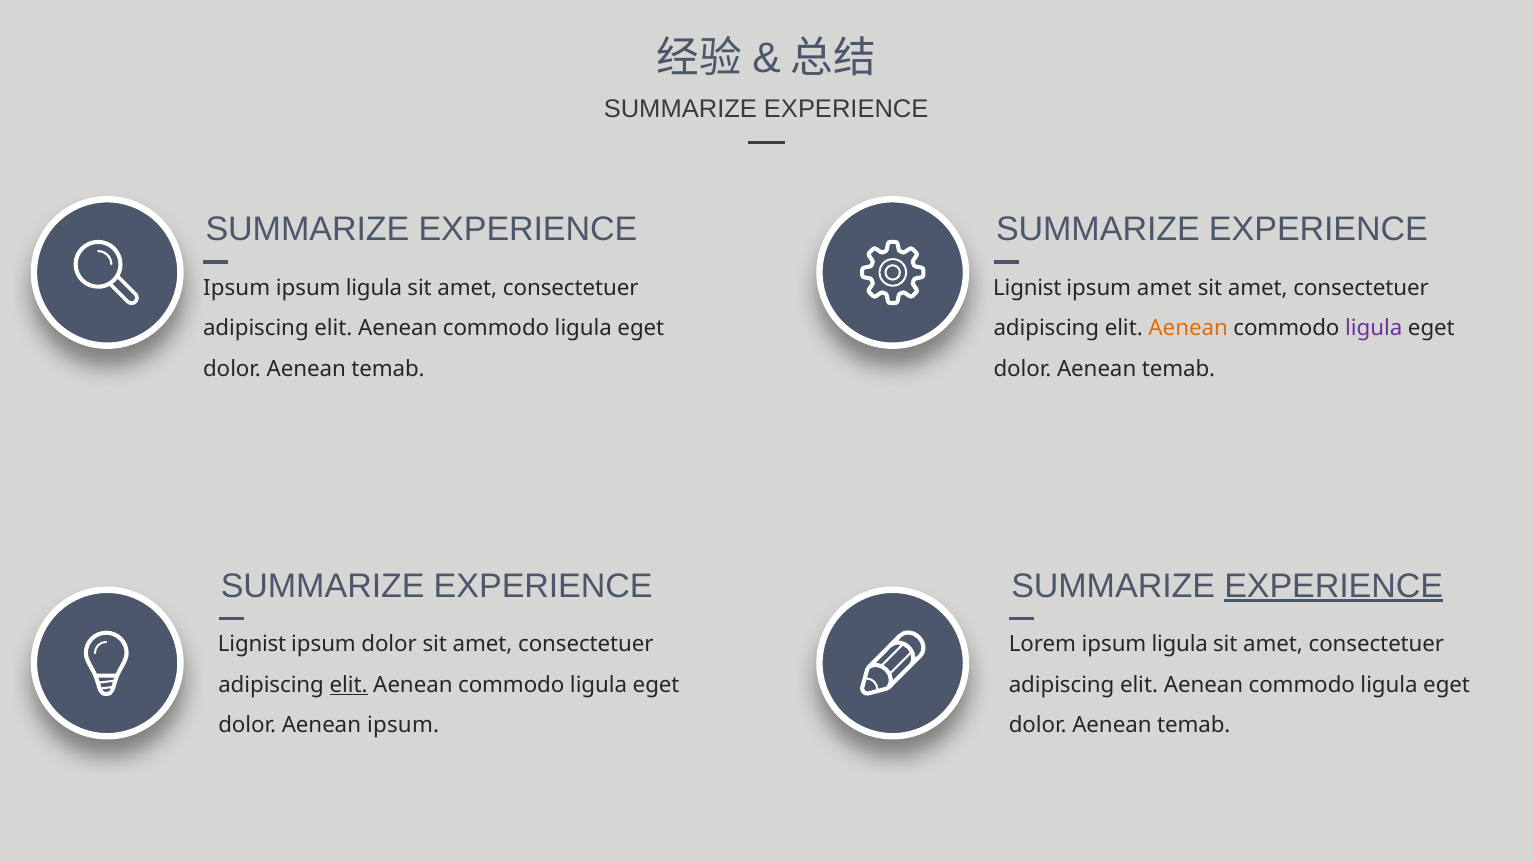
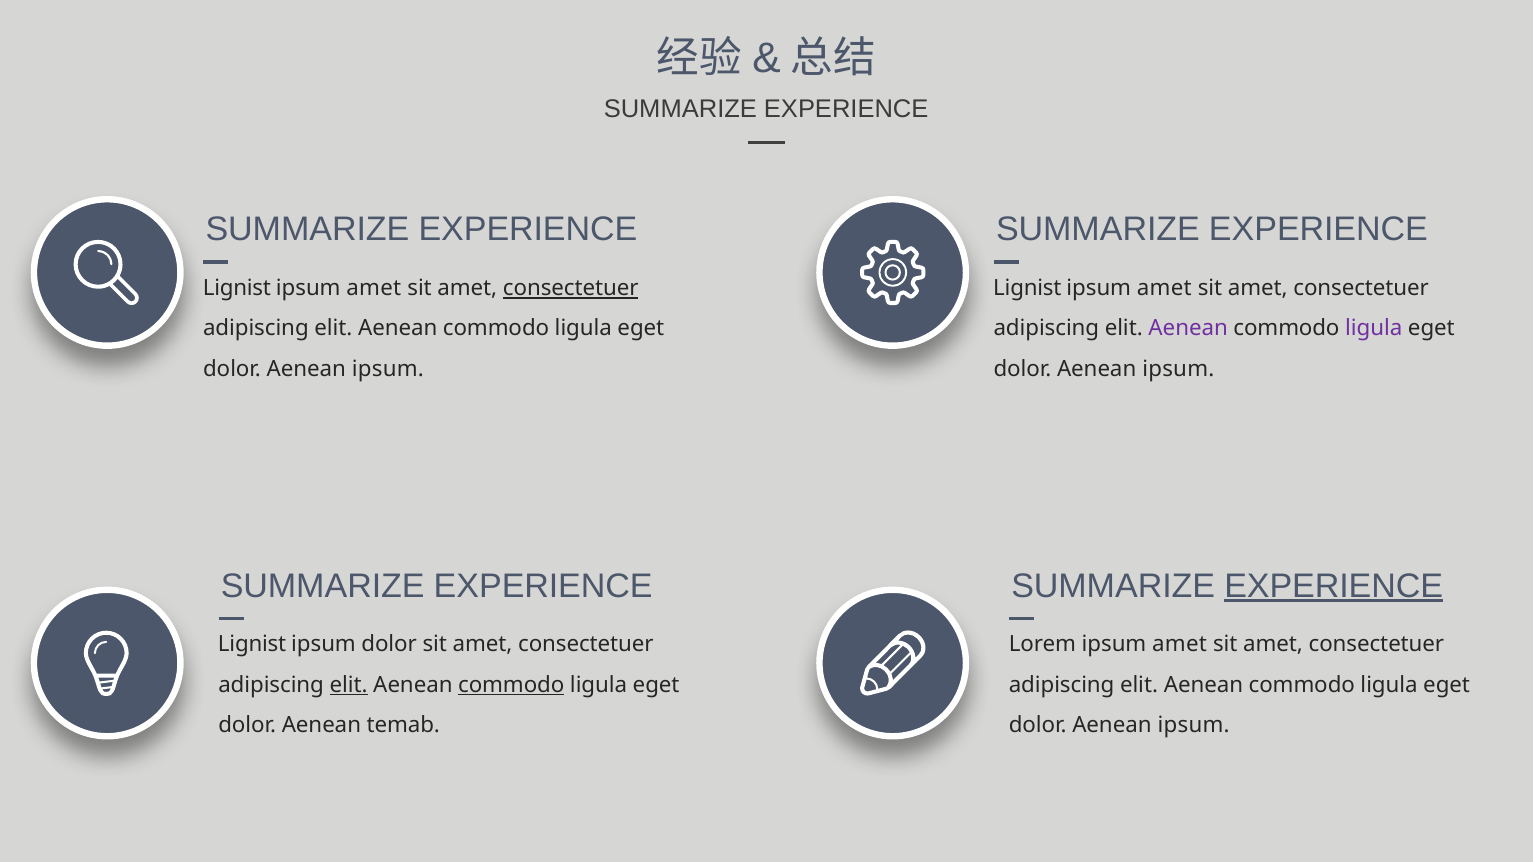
Ipsum at (237, 288): Ipsum -> Lignist
ligula at (374, 288): ligula -> amet
consectetuer at (571, 288) underline: none -> present
Aenean at (1188, 329) colour: orange -> purple
temab at (388, 369): temab -> ipsum
temab at (1179, 369): temab -> ipsum
Lorem ipsum ligula: ligula -> amet
commodo at (511, 685) underline: none -> present
Aenean ipsum: ipsum -> temab
temab at (1194, 725): temab -> ipsum
